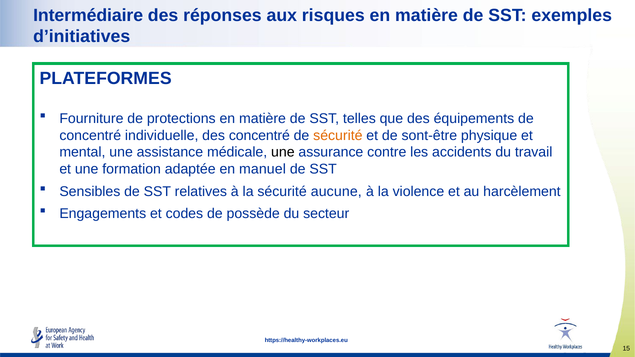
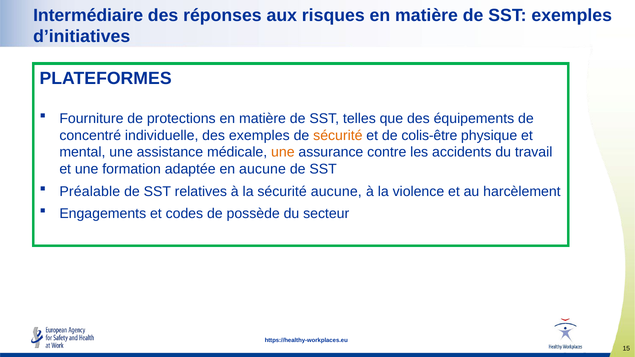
des concentré: concentré -> exemples
sont-être: sont-être -> colis-être
une at (283, 152) colour: black -> orange
en manuel: manuel -> aucune
Sensibles: Sensibles -> Préalable
